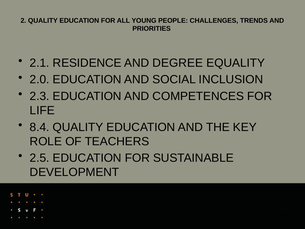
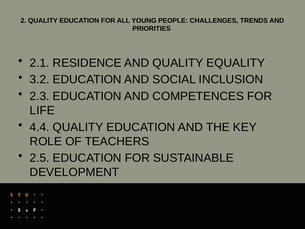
AND DEGREE: DEGREE -> QUALITY
2.0: 2.0 -> 3.2
8.4: 8.4 -> 4.4
